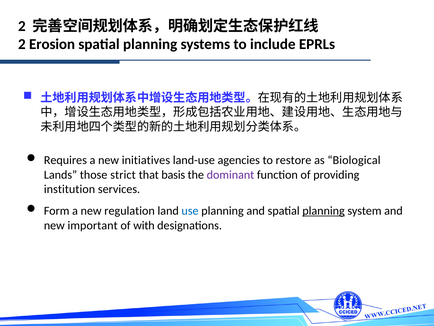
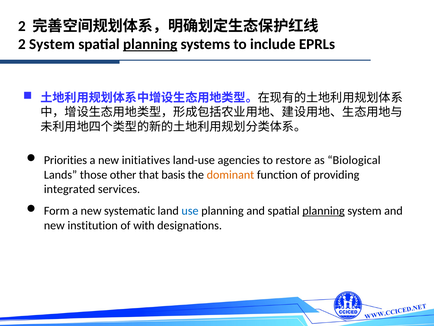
2 Erosion: Erosion -> System
planning at (150, 44) underline: none -> present
Requires: Requires -> Priorities
strict: strict -> other
dominant colour: purple -> orange
institution: institution -> integrated
regulation: regulation -> systematic
important: important -> institution
